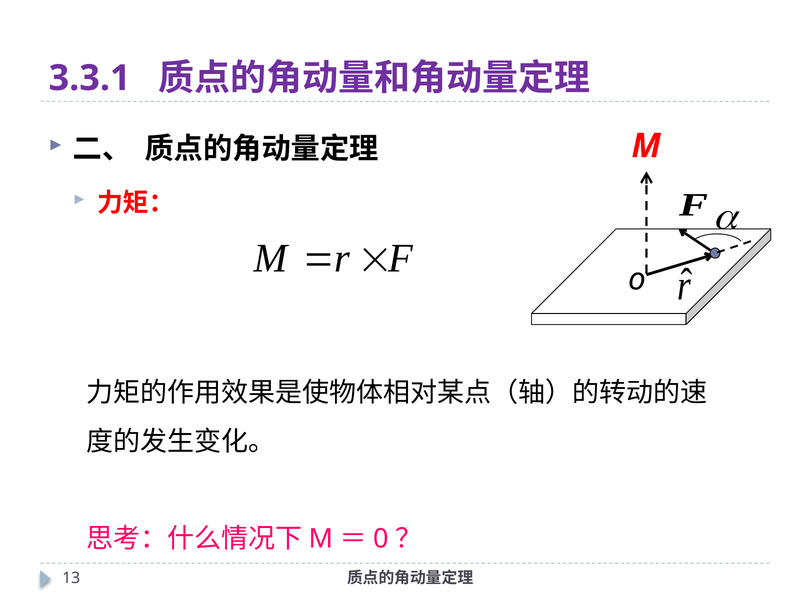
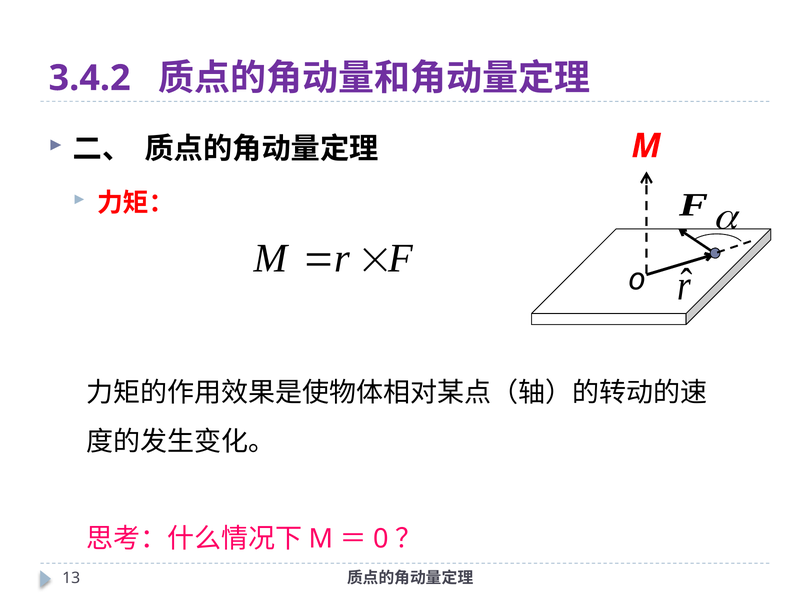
3.3.1: 3.3.1 -> 3.4.2
